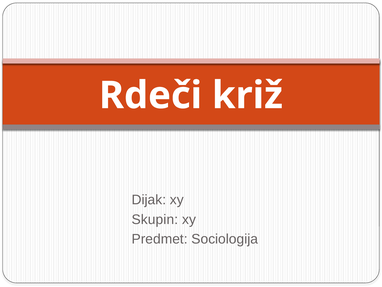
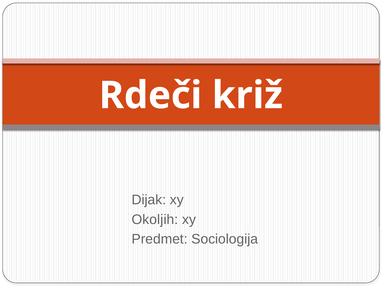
Skupin: Skupin -> Okoljih
